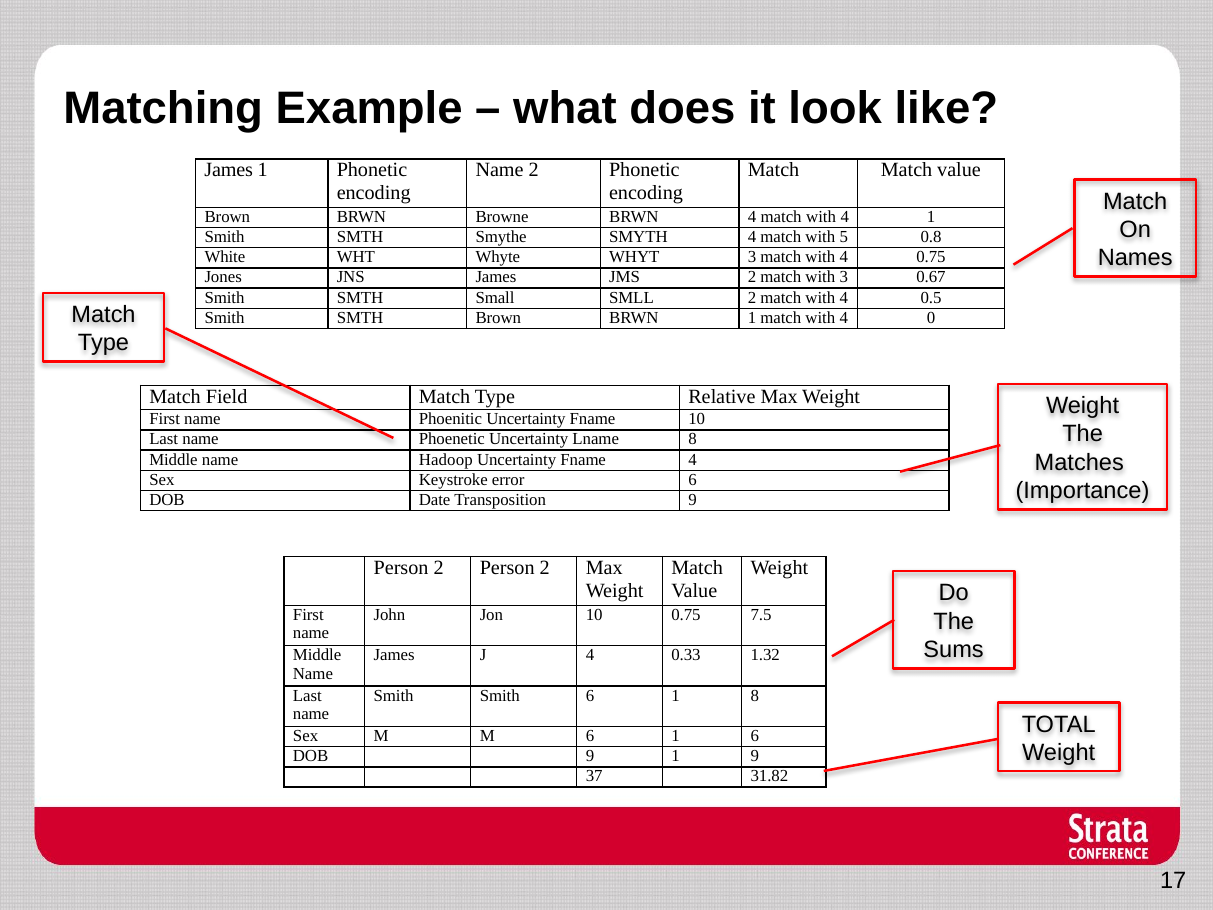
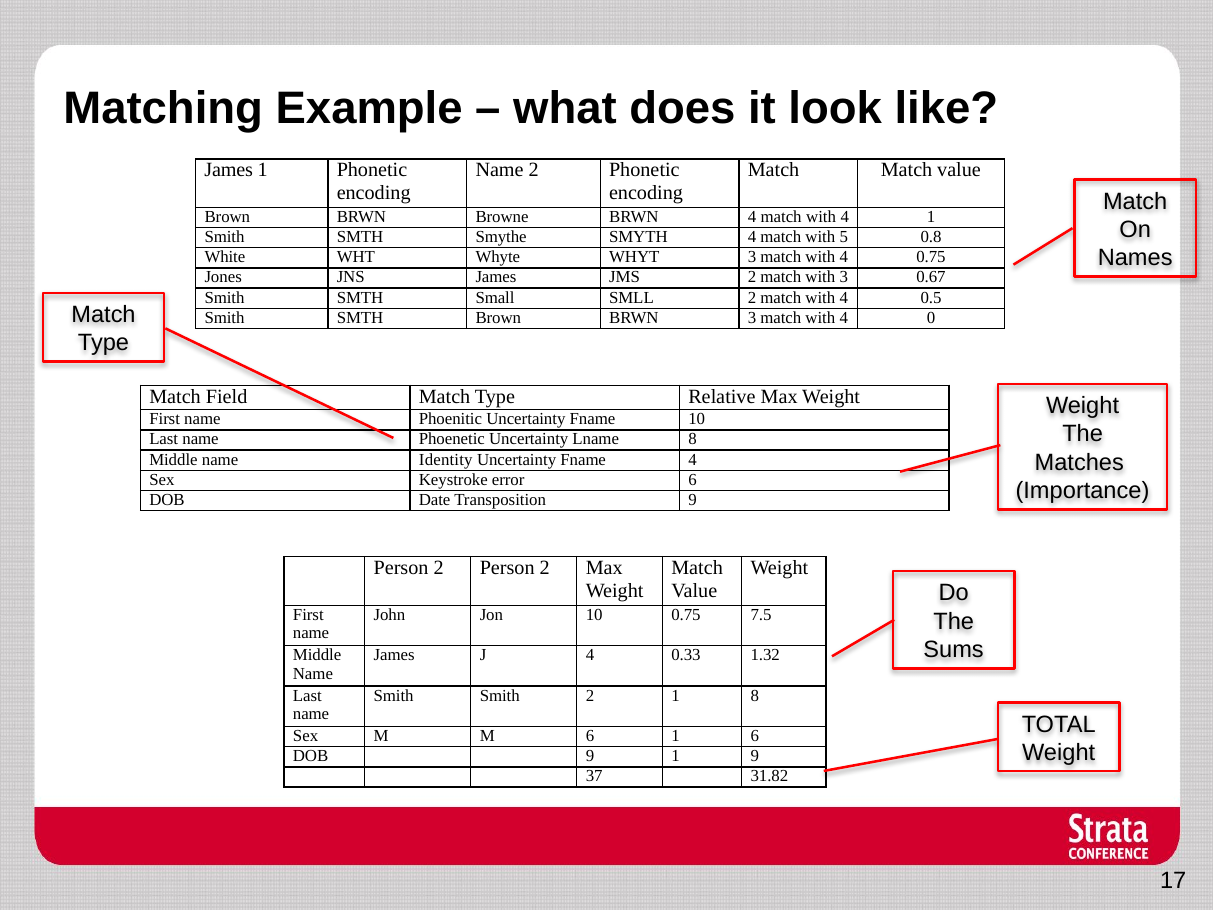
BRWN 1: 1 -> 3
Hadoop: Hadoop -> Identity
Smith 6: 6 -> 2
